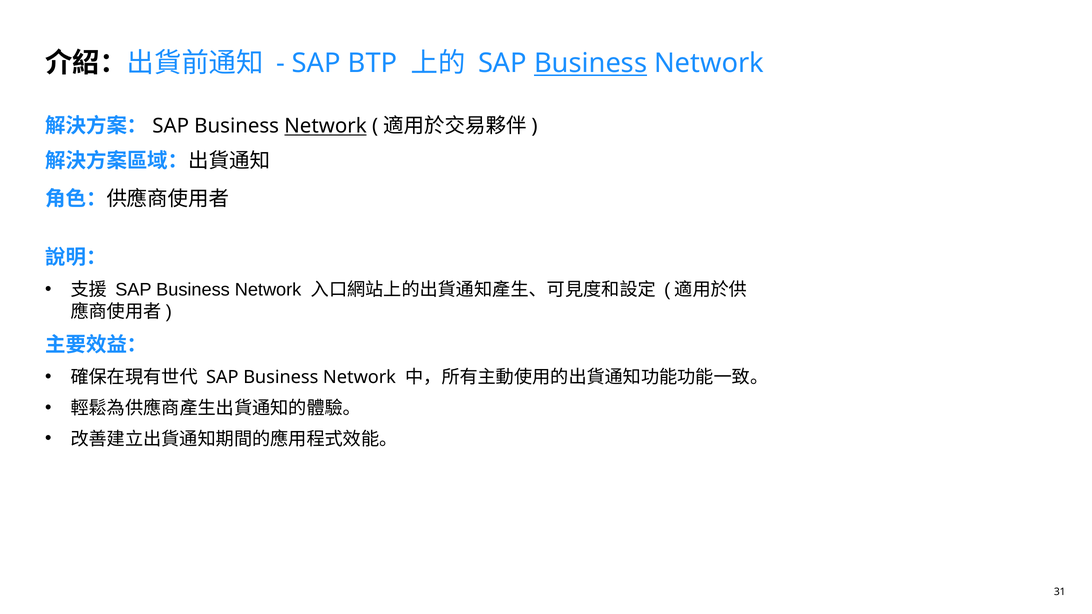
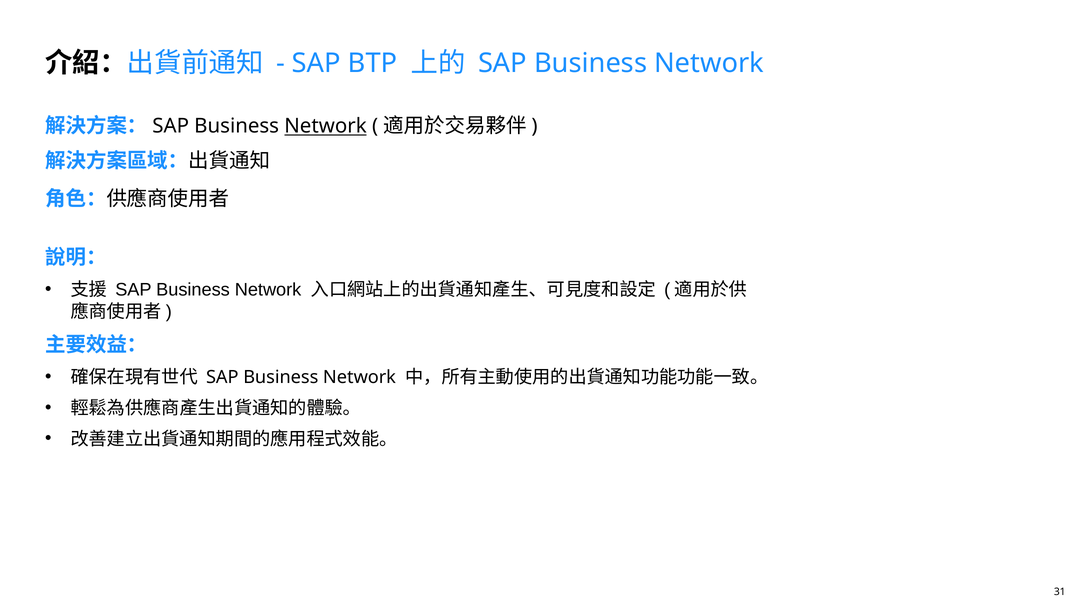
Business at (591, 63) underline: present -> none
